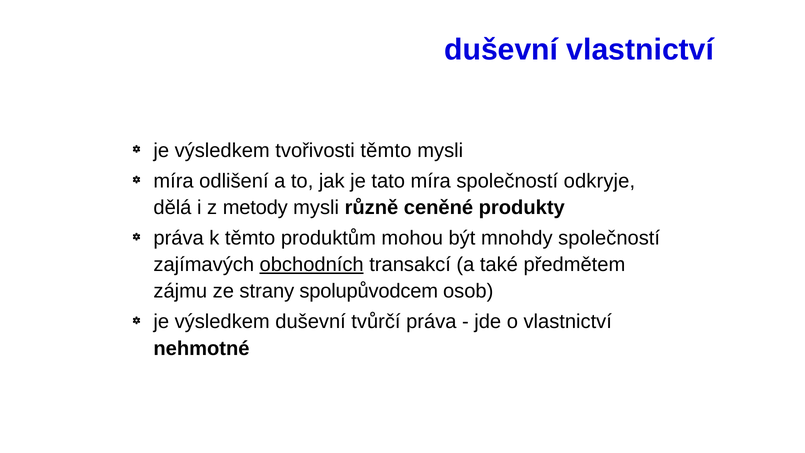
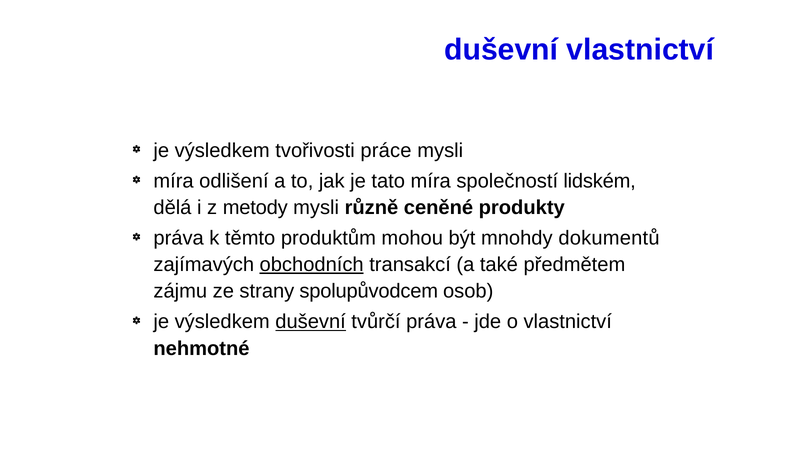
tvořivosti těmto: těmto -> práce
odkryje: odkryje -> lidském
mnohdy společností: společností -> dokumentů
duševní at (311, 322) underline: none -> present
